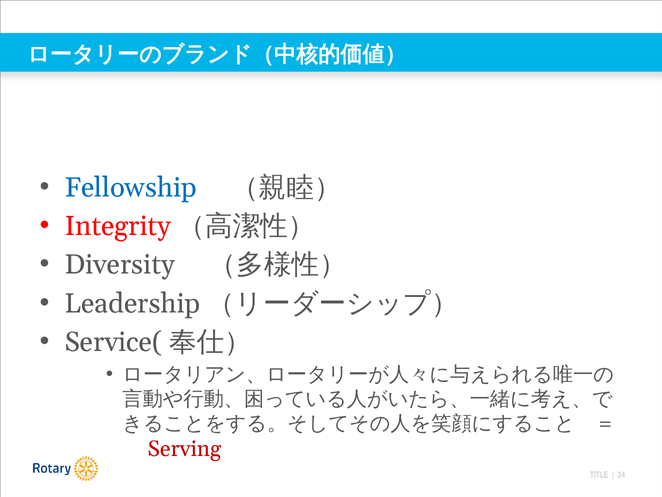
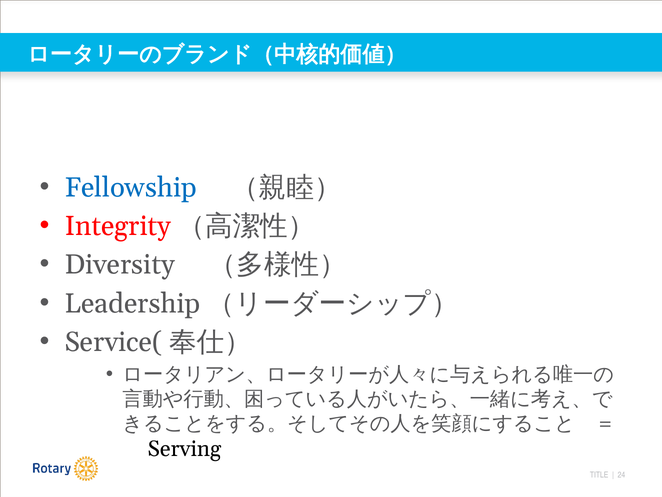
Serving colour: red -> black
